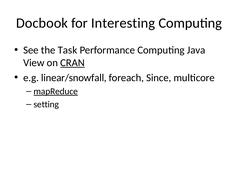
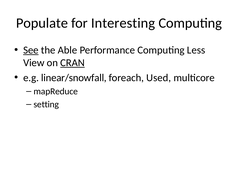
Docbook: Docbook -> Populate
See underline: none -> present
Task: Task -> Able
Java: Java -> Less
Since: Since -> Used
mapReduce underline: present -> none
